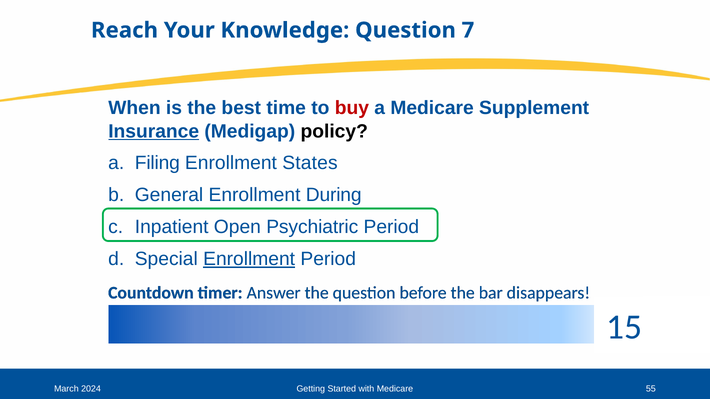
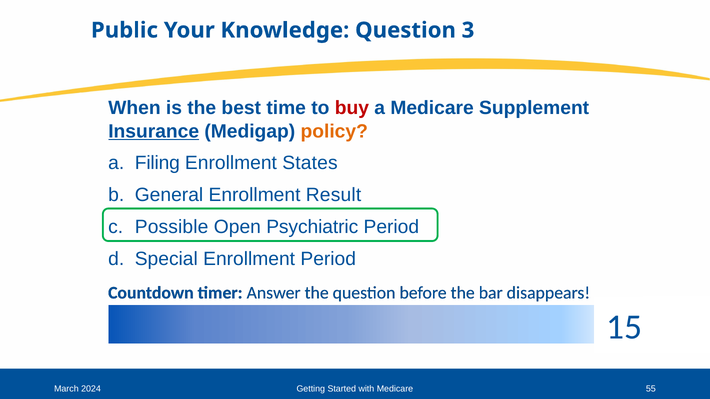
Reach: Reach -> Public
7: 7 -> 3
policy colour: black -> orange
During: During -> Result
Inpatient: Inpatient -> Possible
Enrollment at (249, 259) underline: present -> none
